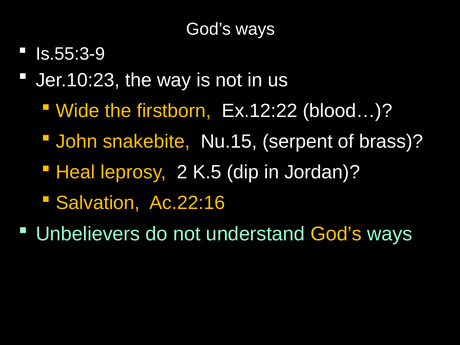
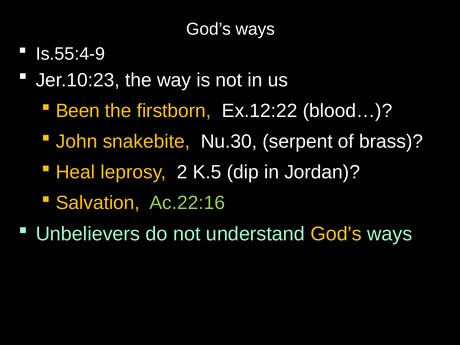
Is.55:3-9: Is.55:3-9 -> Is.55:4-9
Wide: Wide -> Been
Nu.15: Nu.15 -> Nu.30
Ac.22:16 colour: yellow -> light green
